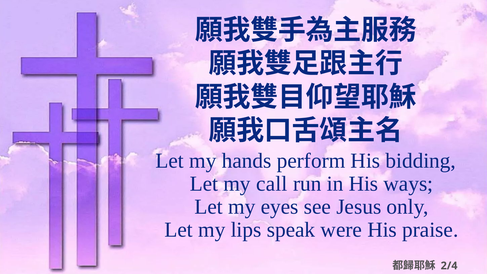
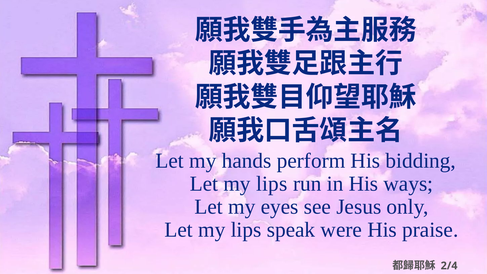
call at (272, 184): call -> lips
